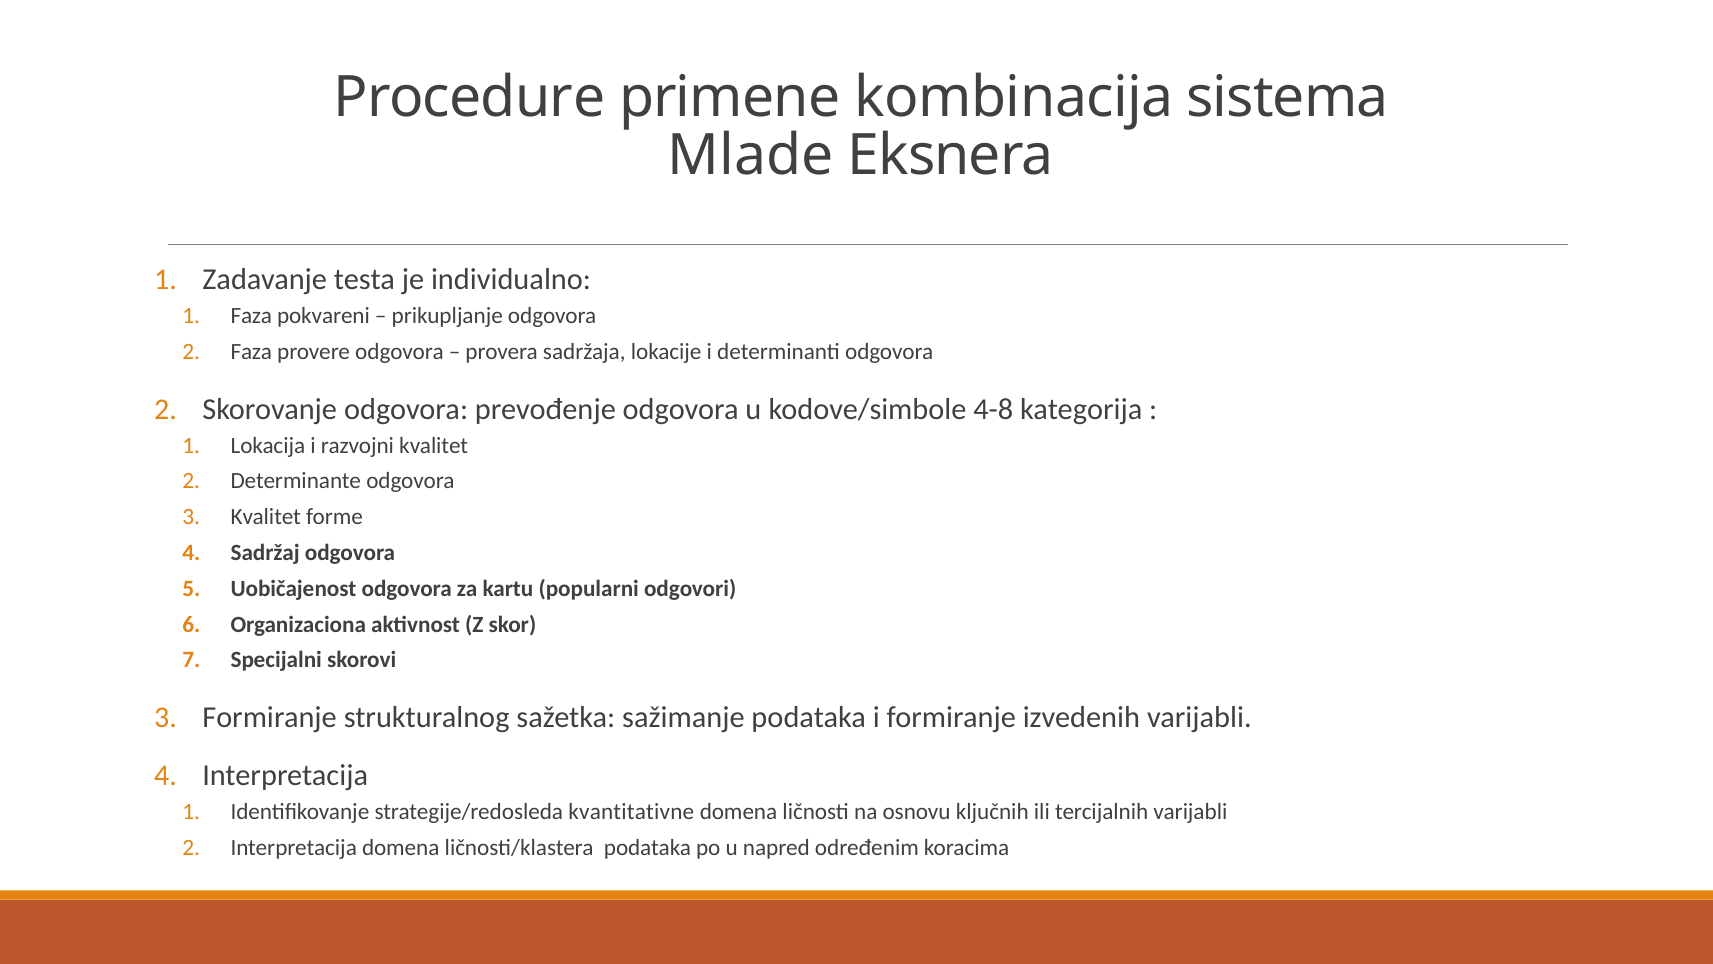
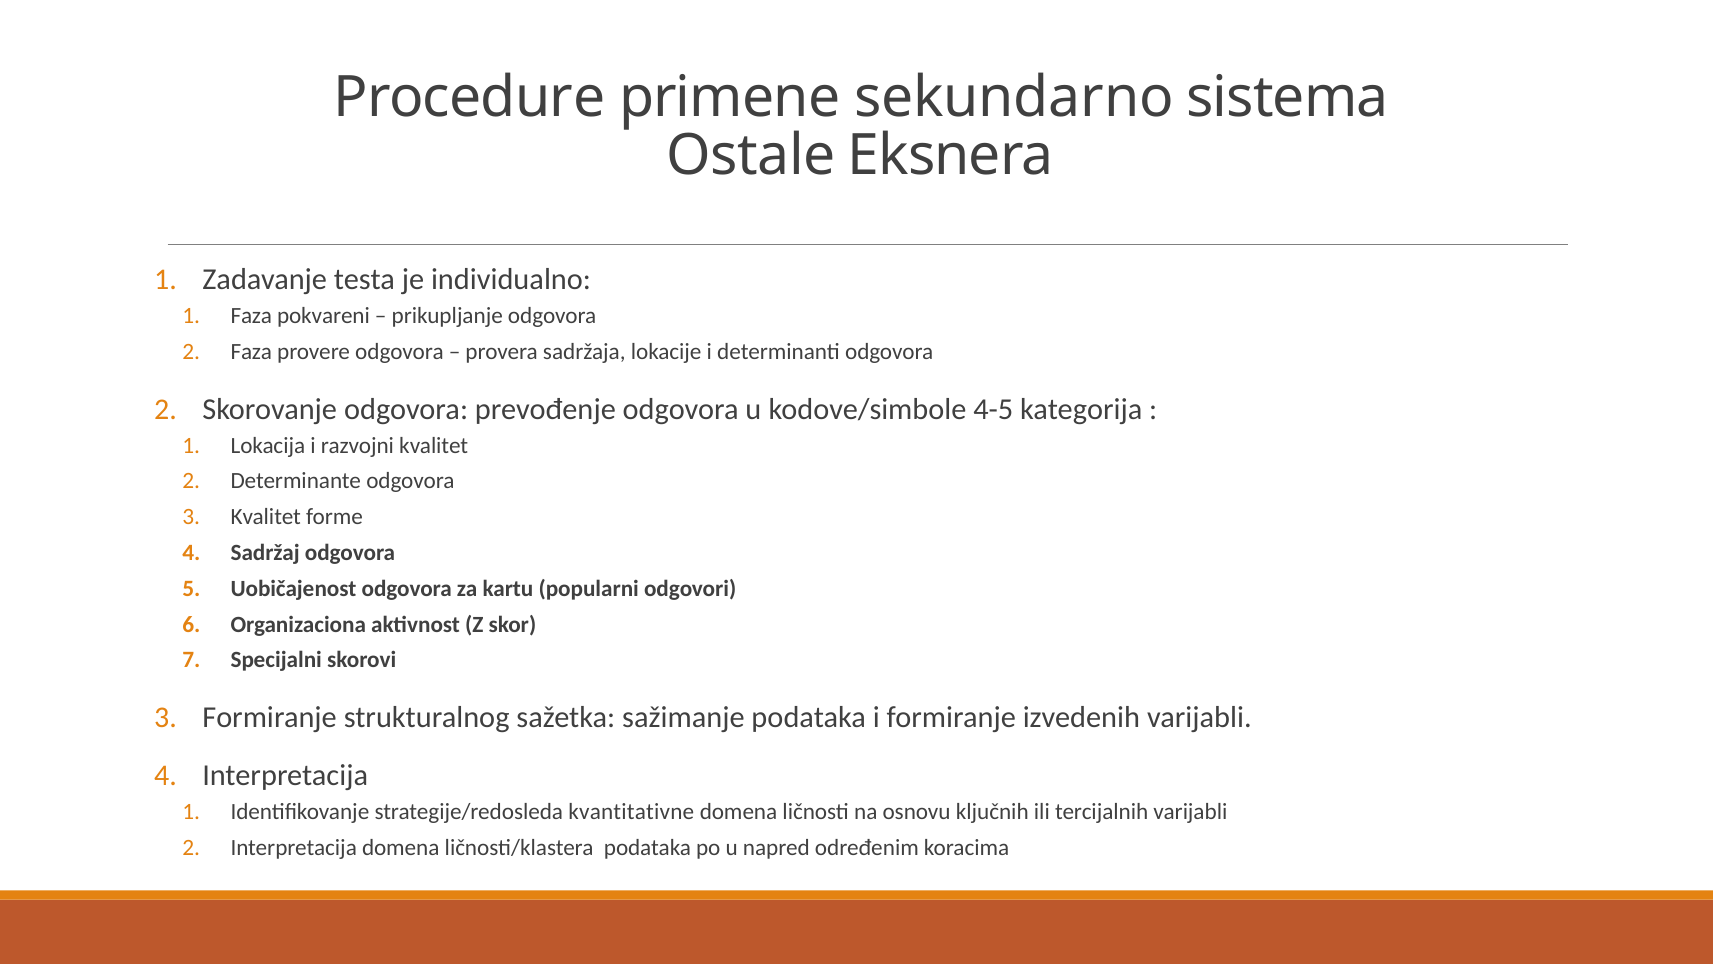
kombinacija: kombinacija -> sekundarno
Mlade: Mlade -> Ostale
4-8: 4-8 -> 4-5
